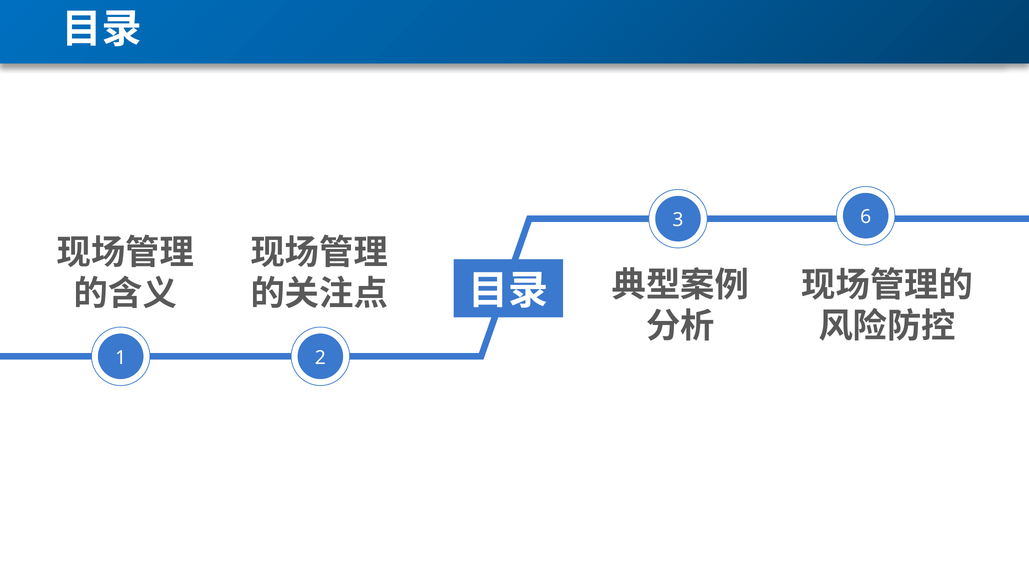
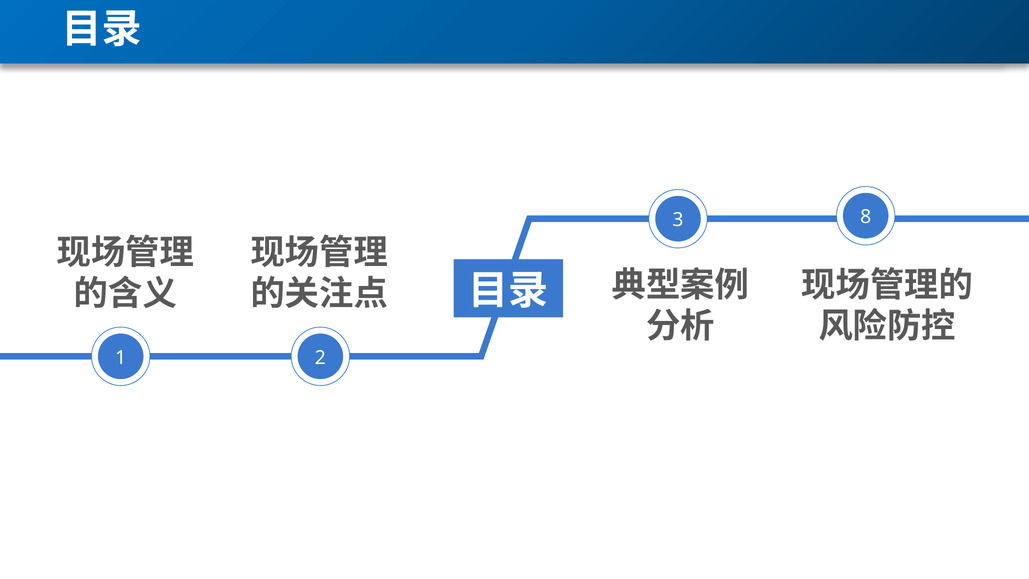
6: 6 -> 8
